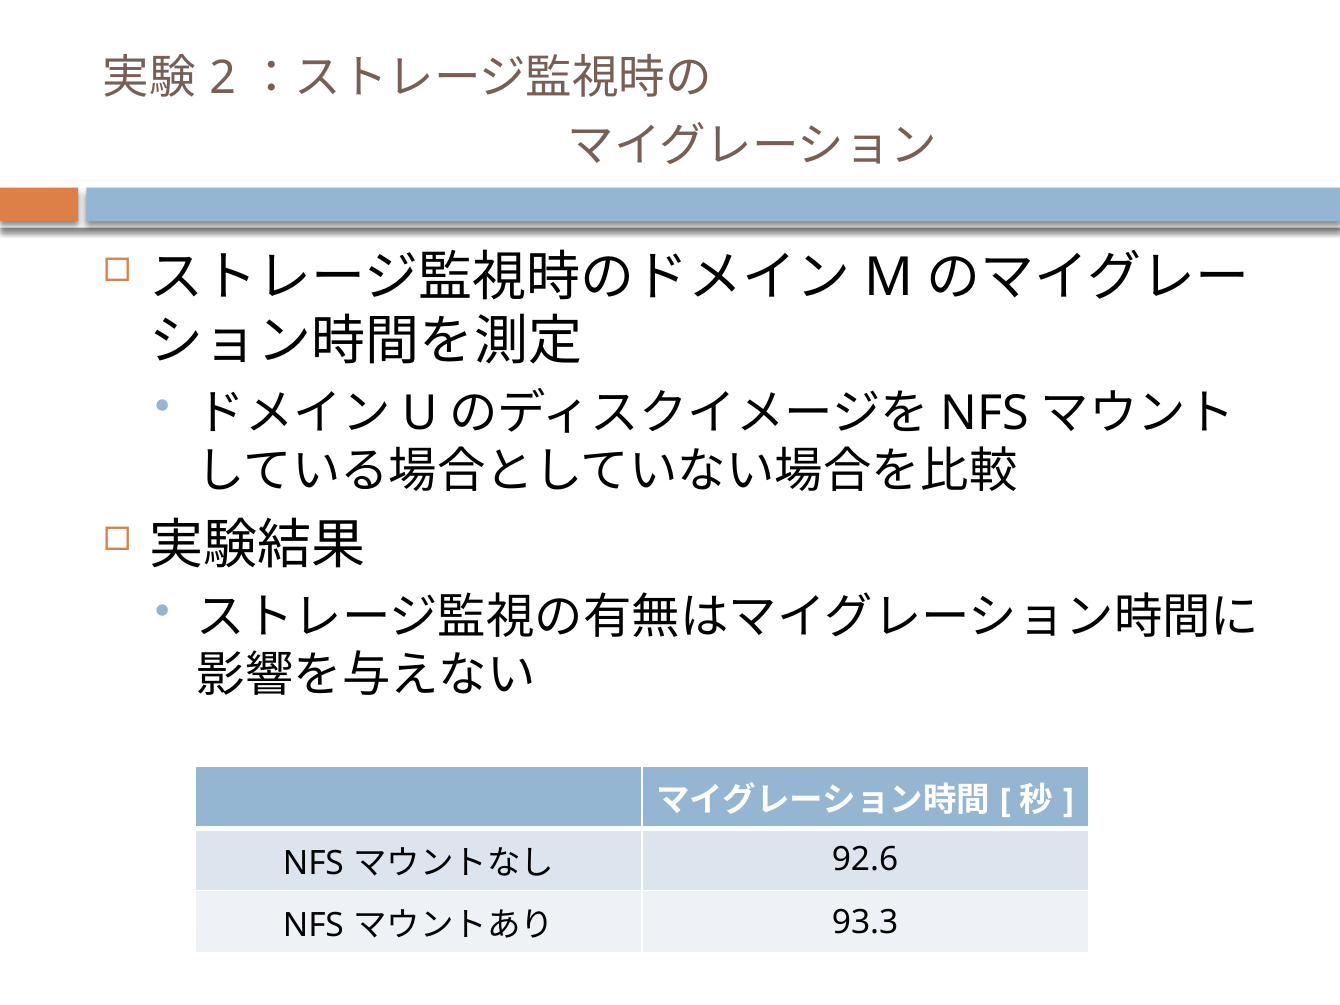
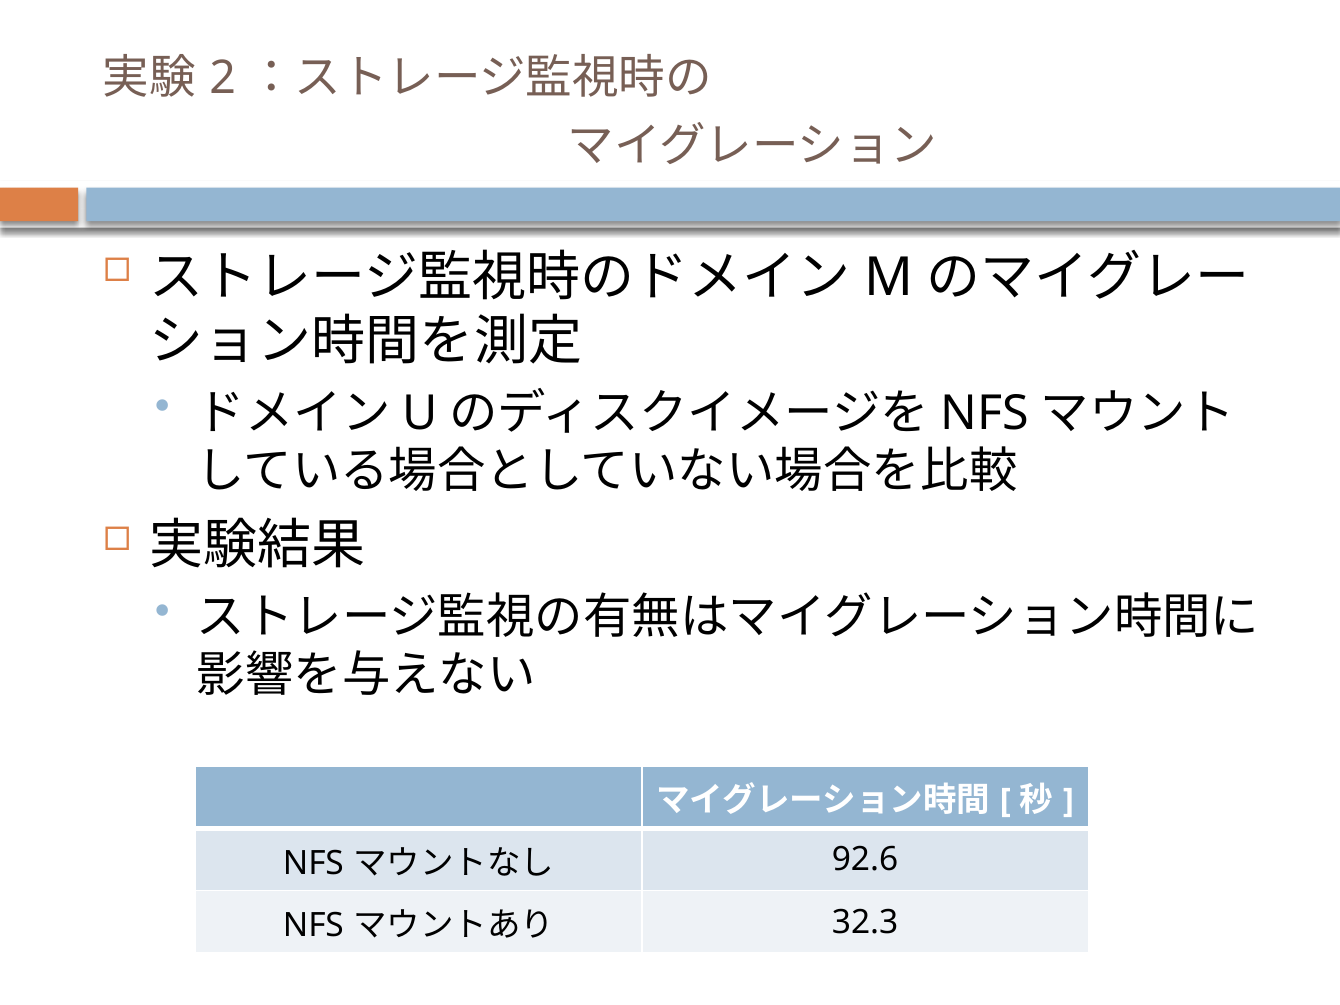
93.3: 93.3 -> 32.3
